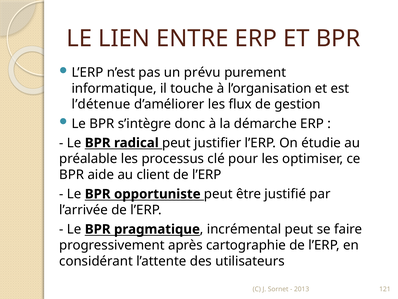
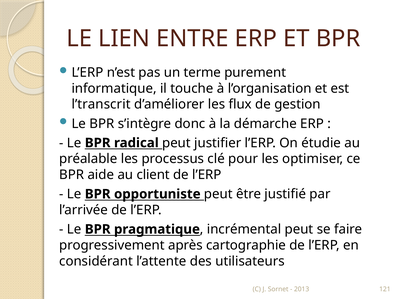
prévu: prévu -> terme
l’détenue: l’détenue -> l’transcrit
